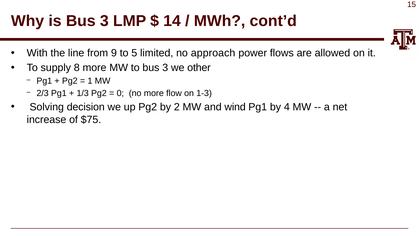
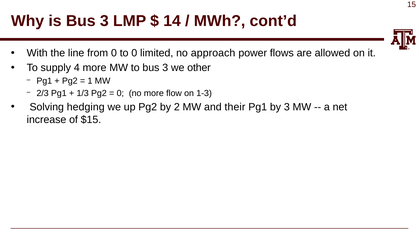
from 9: 9 -> 0
to 5: 5 -> 0
8: 8 -> 4
decision: decision -> hedging
wind: wind -> their
by 4: 4 -> 3
$75: $75 -> $15
